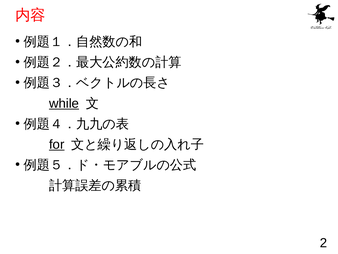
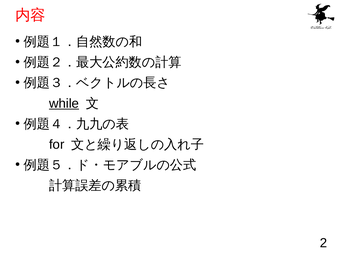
for underline: present -> none
